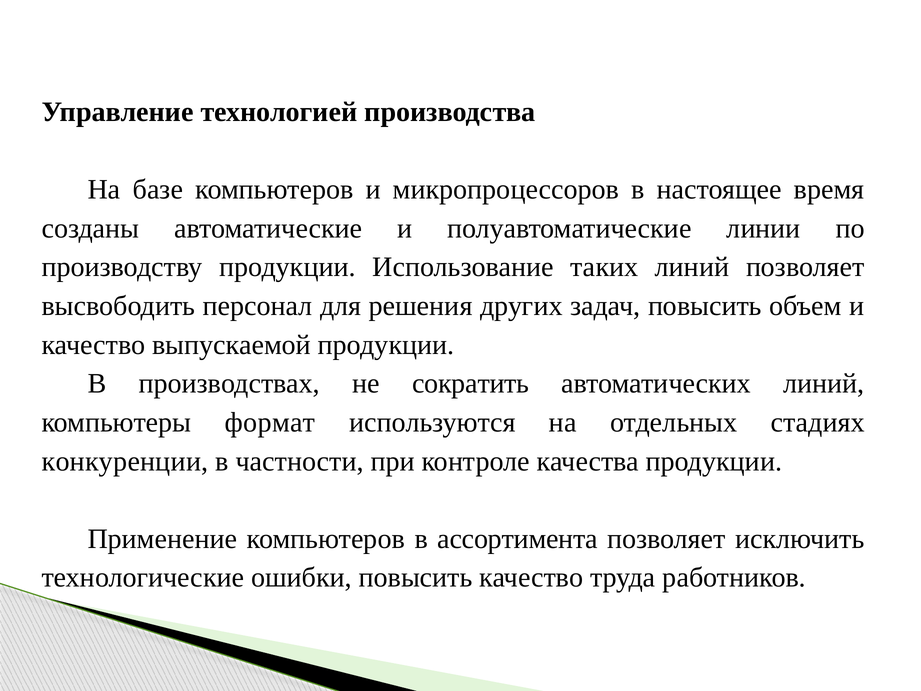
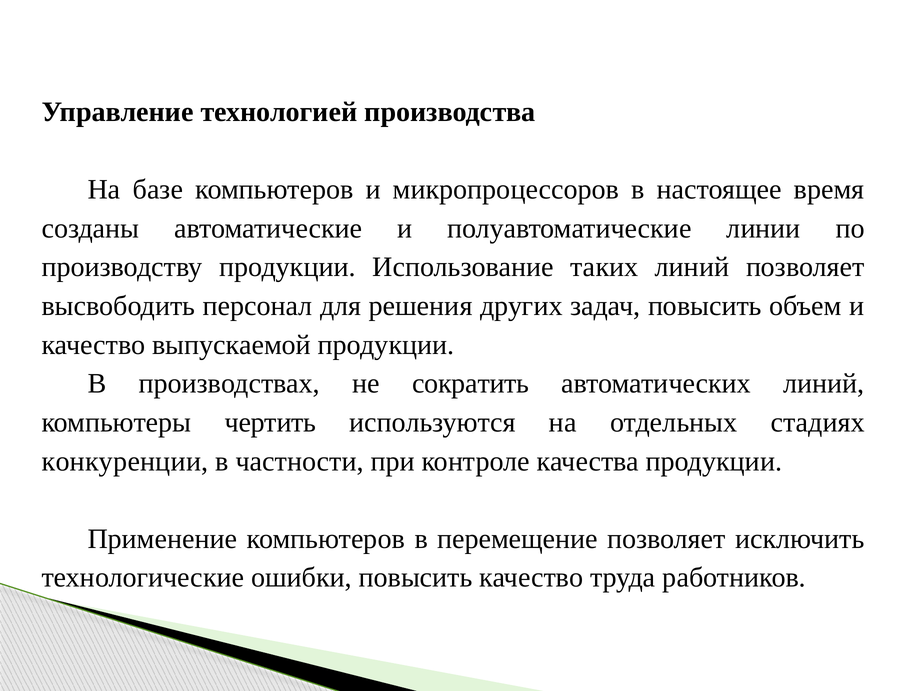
формат: формат -> чертить
ассортимента: ассортимента -> перемещение
